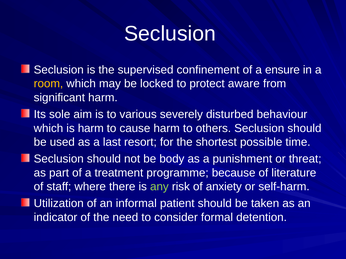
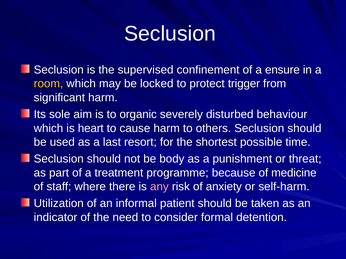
aware: aware -> trigger
various: various -> organic
is harm: harm -> heart
literature: literature -> medicine
any colour: light green -> pink
